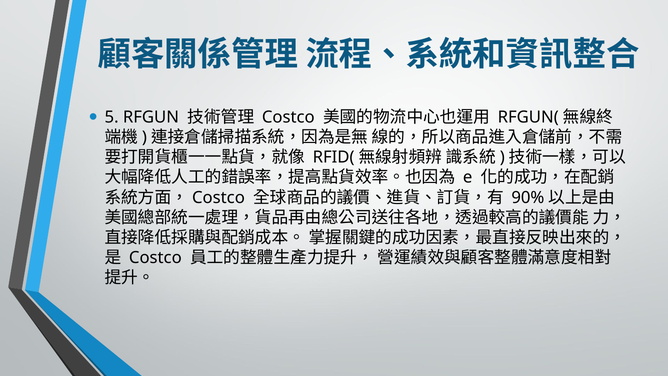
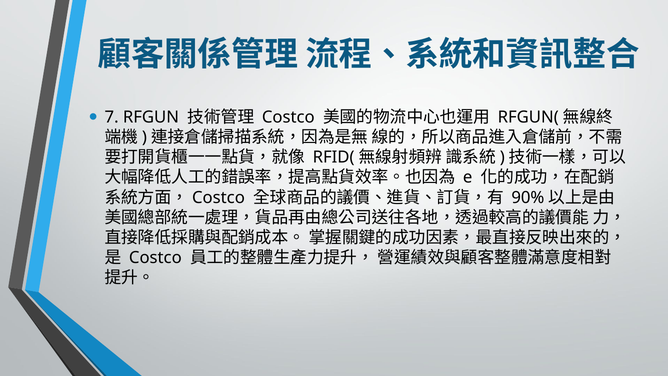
5: 5 -> 7
